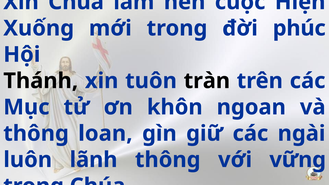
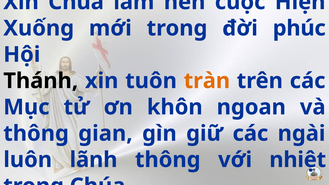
tràn colour: black -> orange
loan: loan -> gian
vững: vững -> nhiệt
